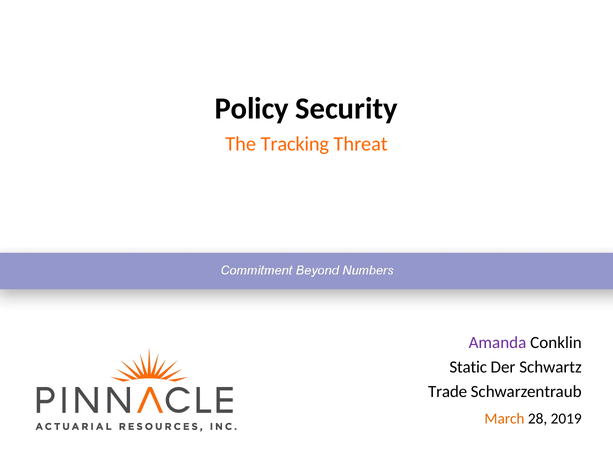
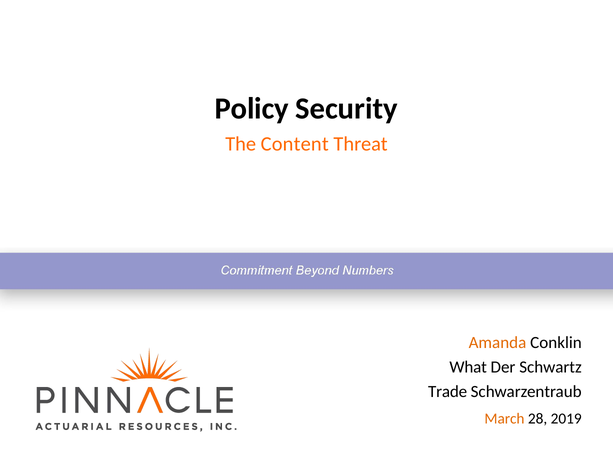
Tracking: Tracking -> Content
Amanda colour: purple -> orange
Static: Static -> What
